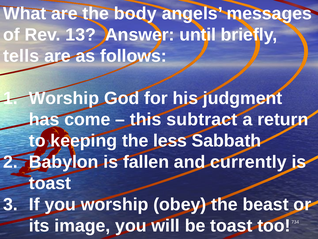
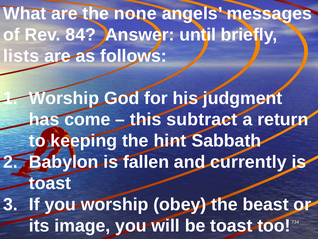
body: body -> none
13: 13 -> 84
tells: tells -> lists
less: less -> hint
